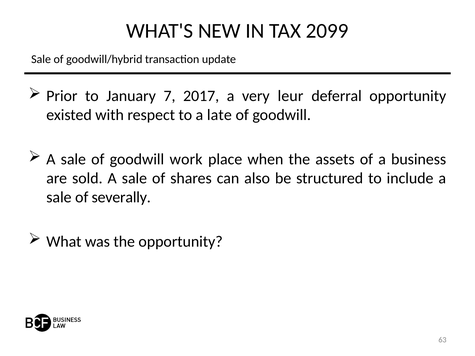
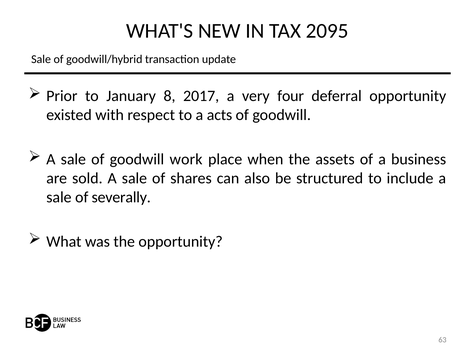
2099: 2099 -> 2095
7: 7 -> 8
leur: leur -> four
late: late -> acts
